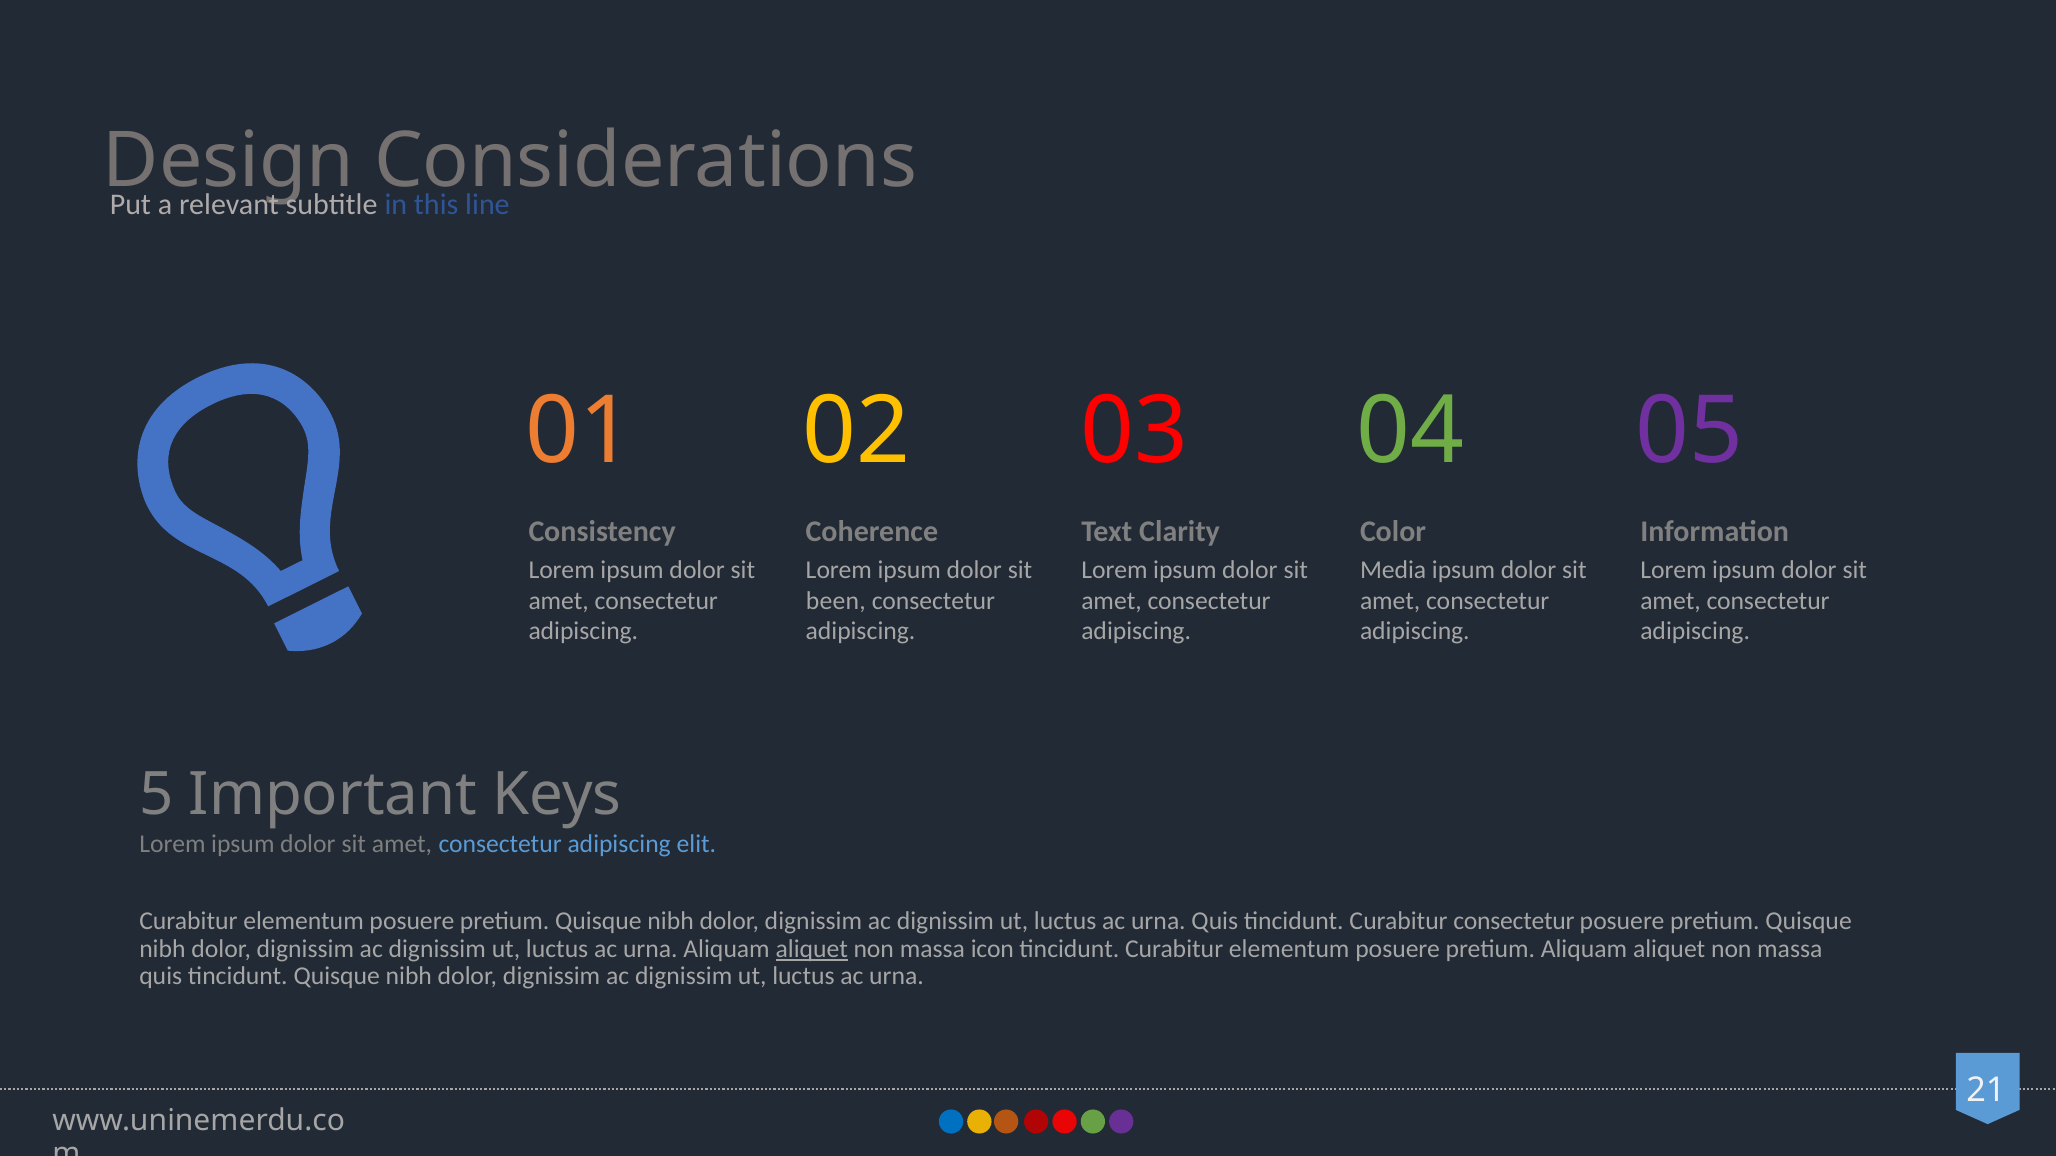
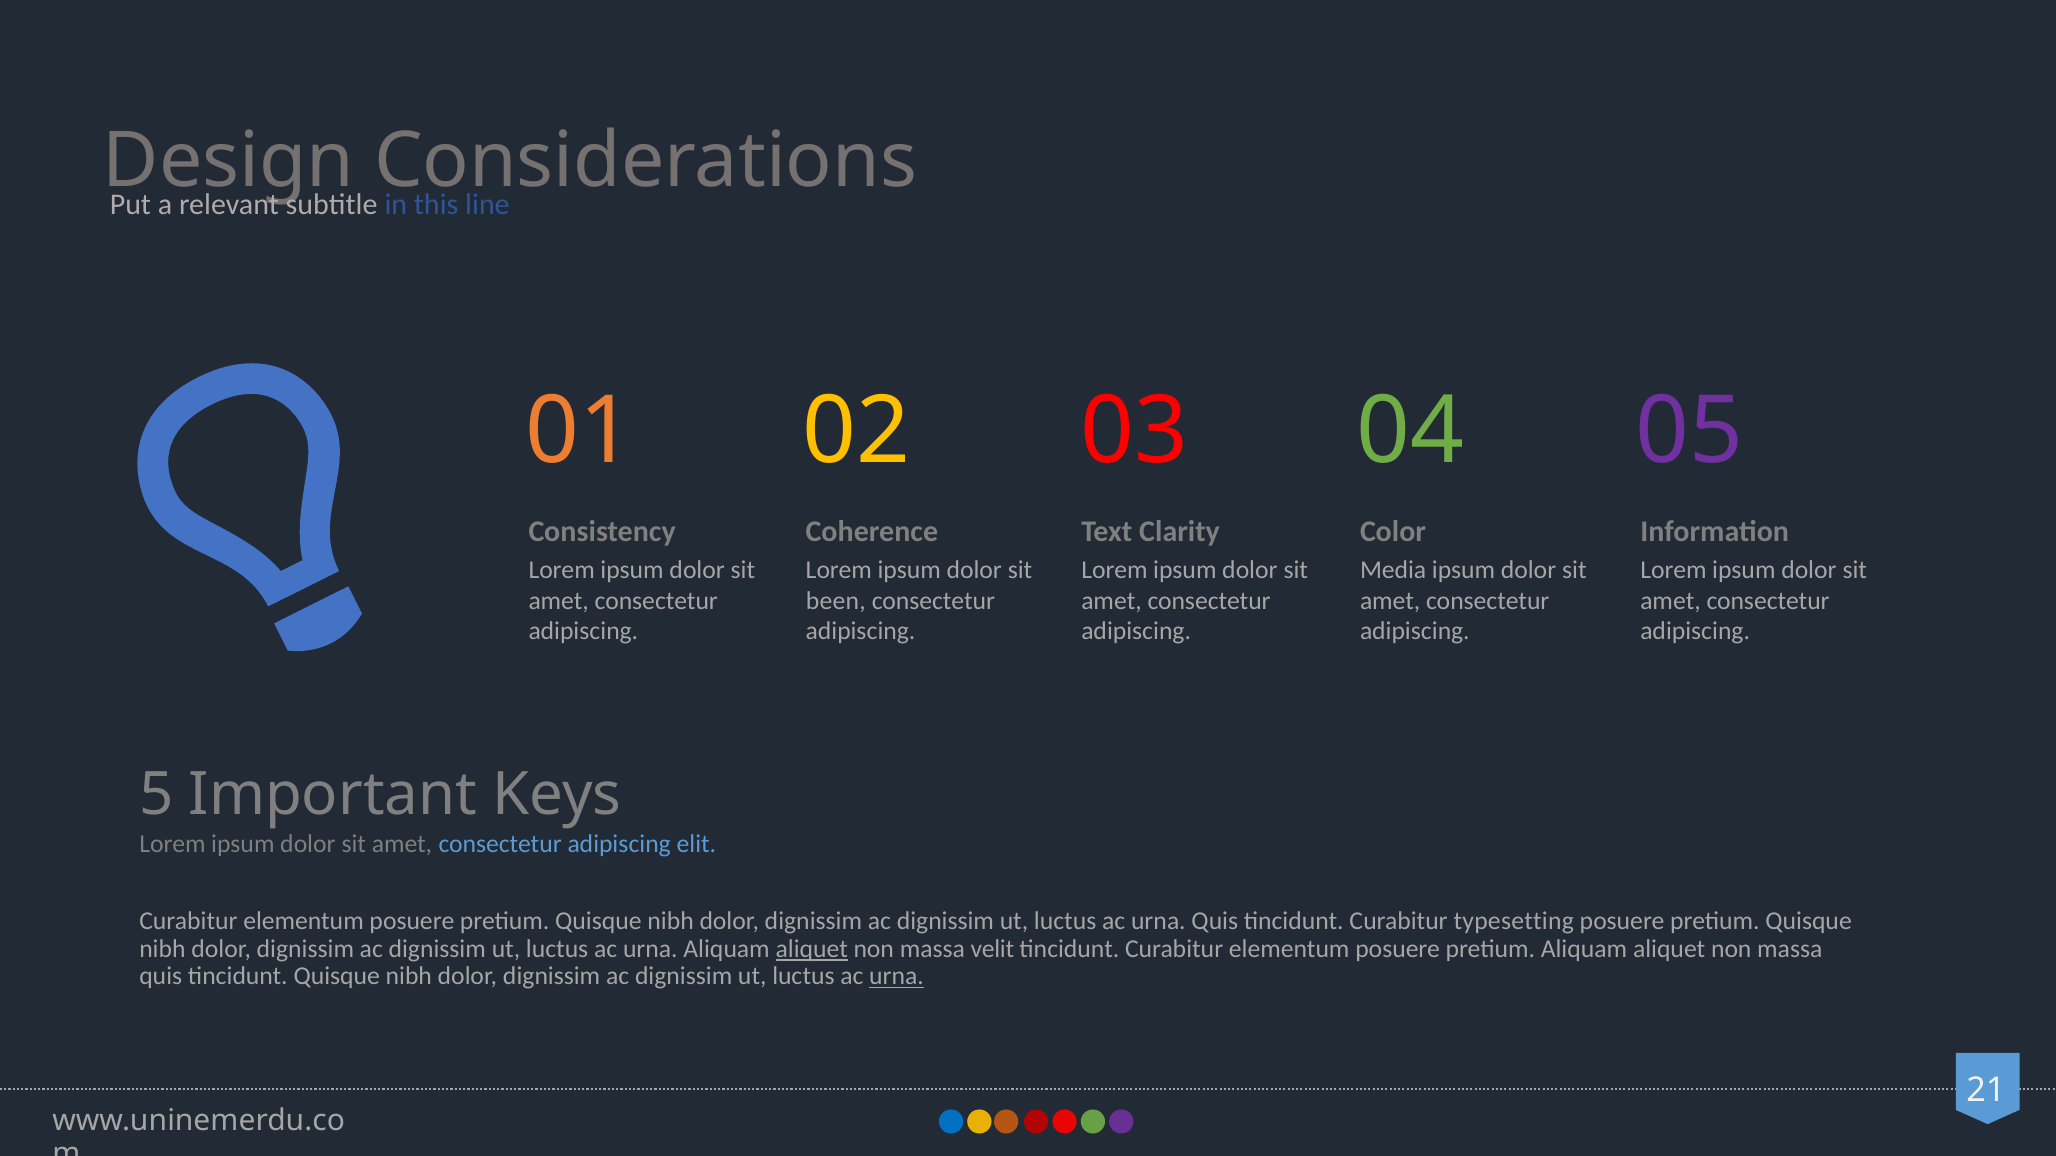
Curabitur consectetur: consectetur -> typesetting
icon: icon -> velit
urna at (897, 977) underline: none -> present
